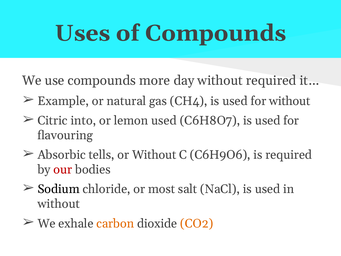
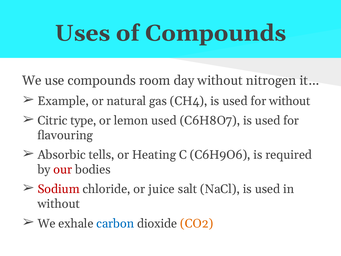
more: more -> room
without required: required -> nitrogen
into: into -> type
or Without: Without -> Heating
Sodium colour: black -> red
most: most -> juice
carbon colour: orange -> blue
